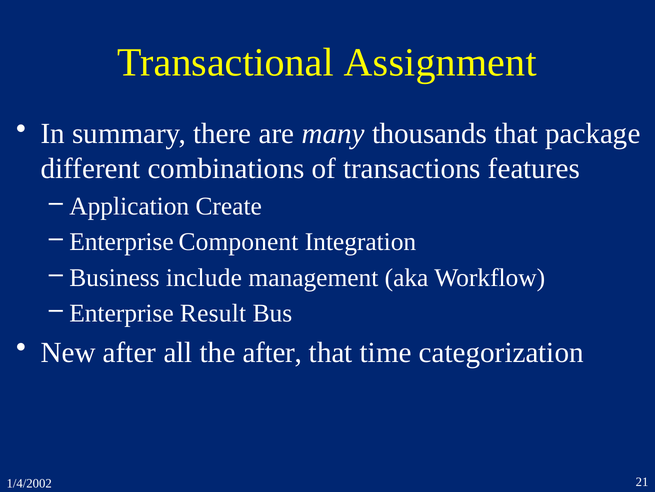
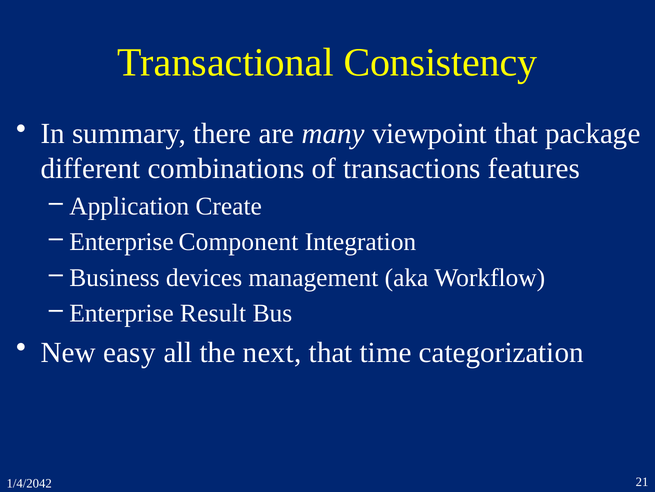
Assignment: Assignment -> Consistency
thousands: thousands -> viewpoint
include: include -> devices
New after: after -> easy
the after: after -> next
1/4/2002: 1/4/2002 -> 1/4/2042
